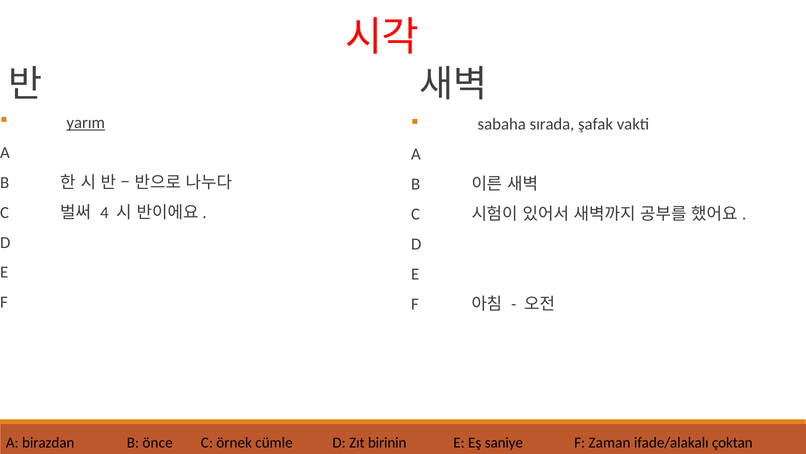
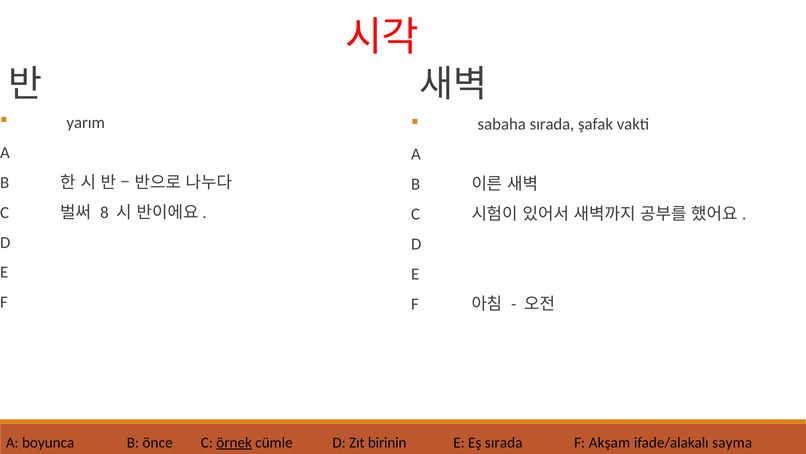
yarım underline: present -> none
4: 4 -> 8
birazdan: birazdan -> boyunca
örnek underline: none -> present
Eş saniye: saniye -> sırada
Zaman: Zaman -> Akşam
çoktan: çoktan -> sayma
